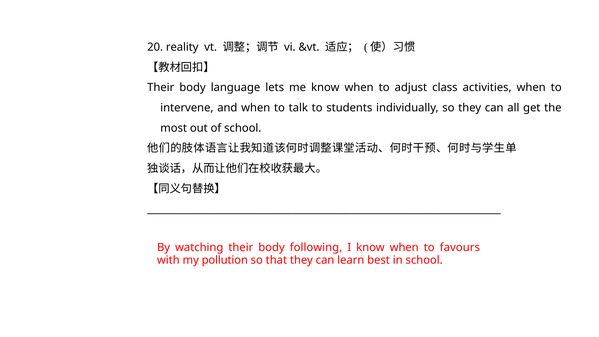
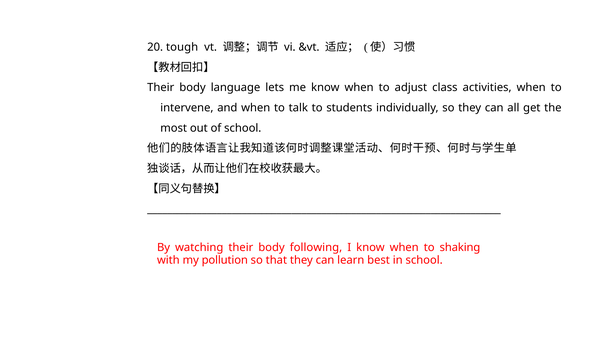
reality: reality -> tough
favours: favours -> shaking
